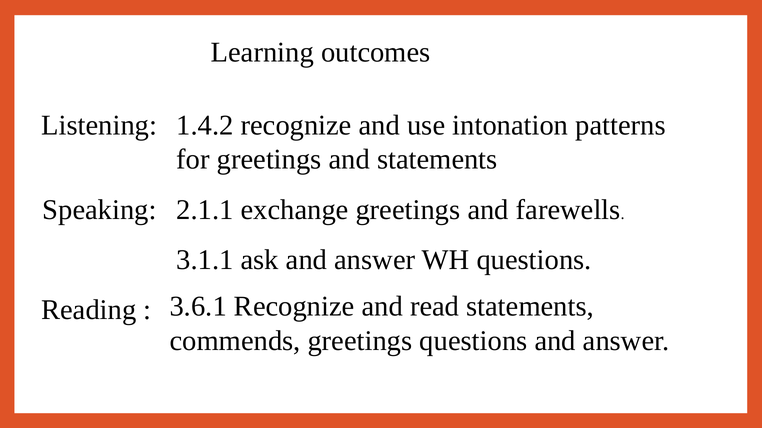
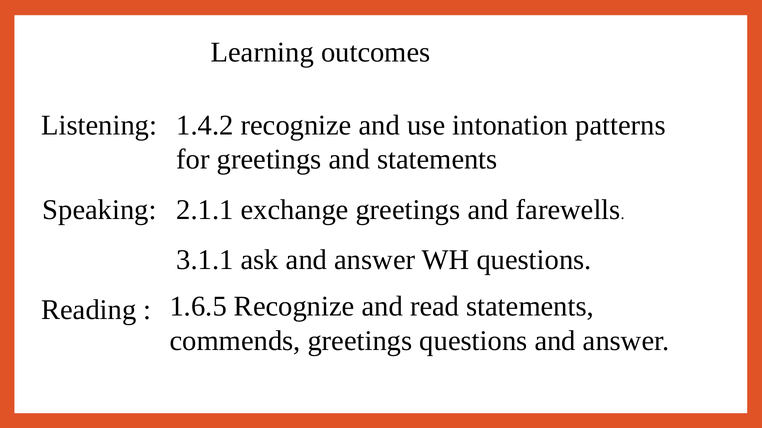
3.6.1: 3.6.1 -> 1.6.5
